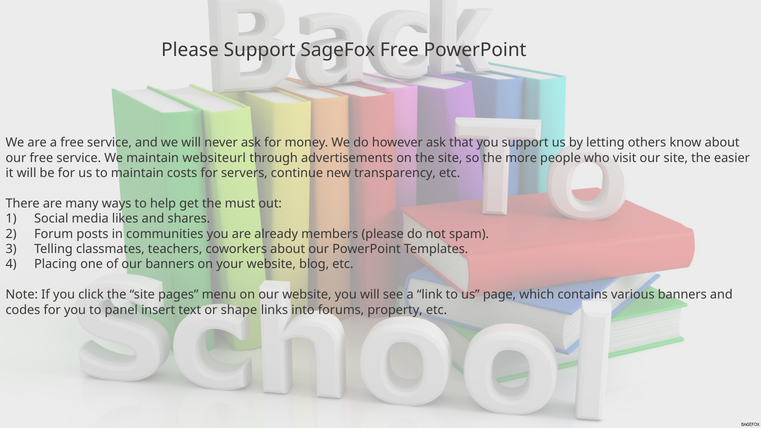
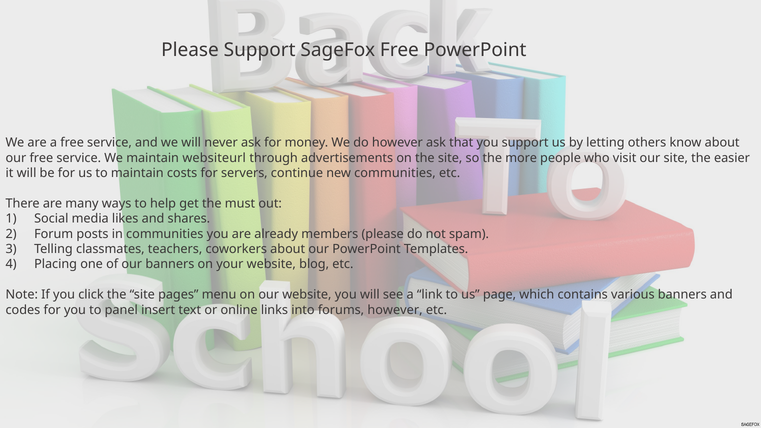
new transparency: transparency -> communities
shape: shape -> online
forums property: property -> however
